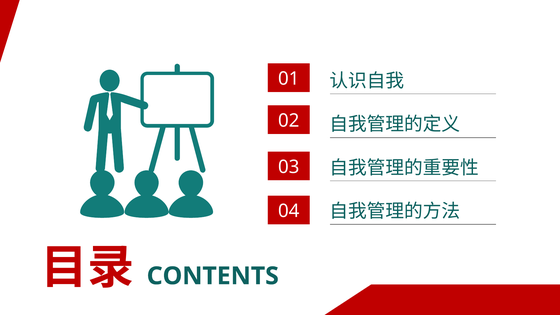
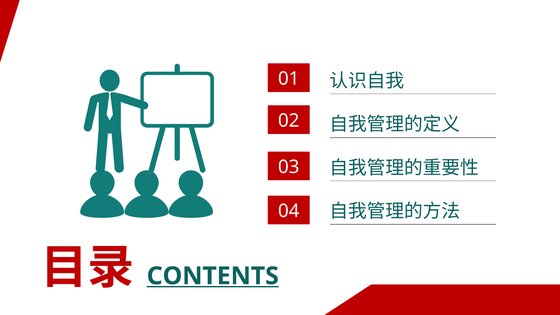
CONTENTS underline: none -> present
